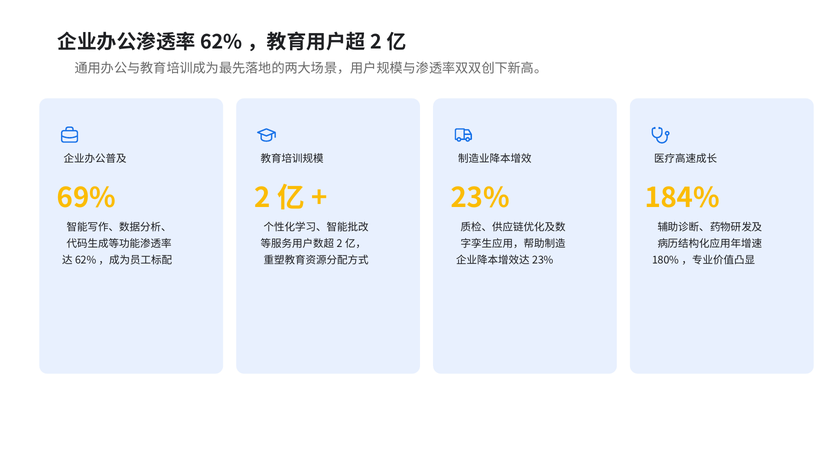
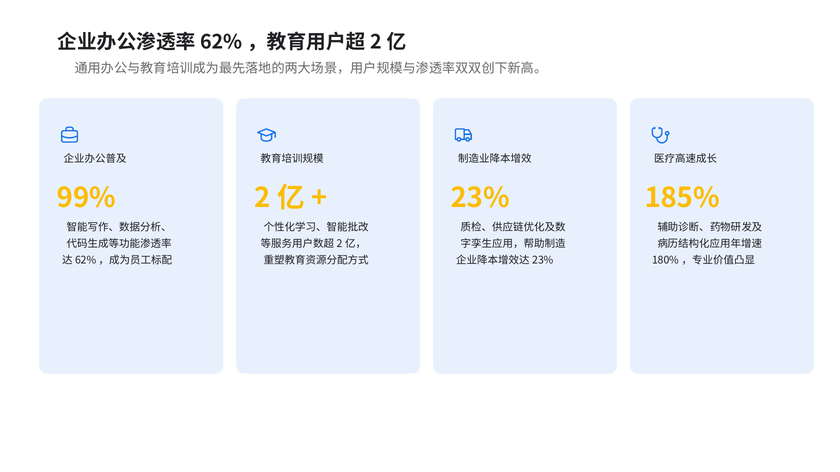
69%: 69% -> 99%
184%: 184% -> 185%
